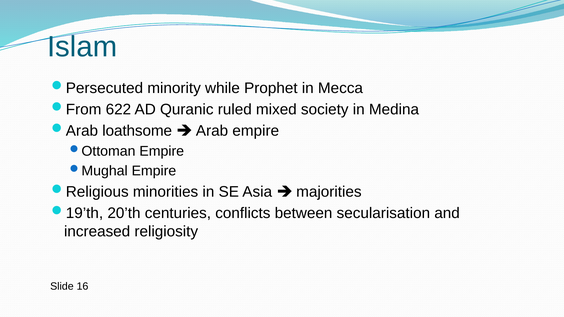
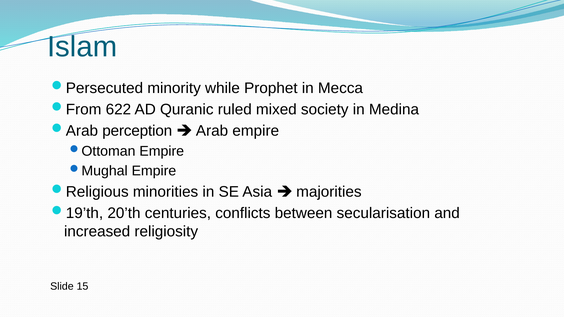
loathsome: loathsome -> perception
16: 16 -> 15
